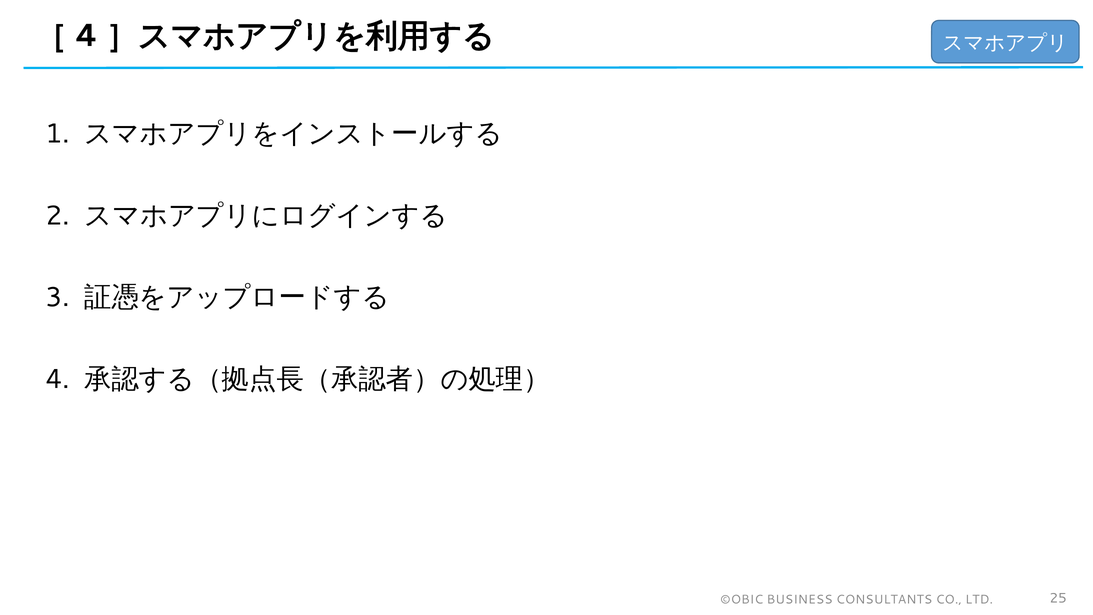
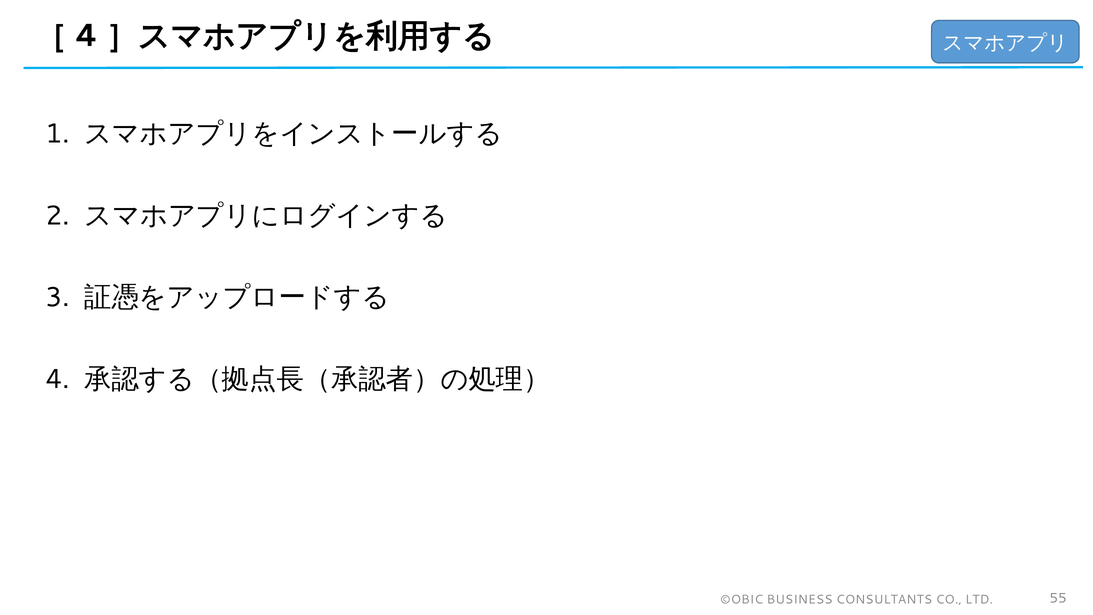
25: 25 -> 55
